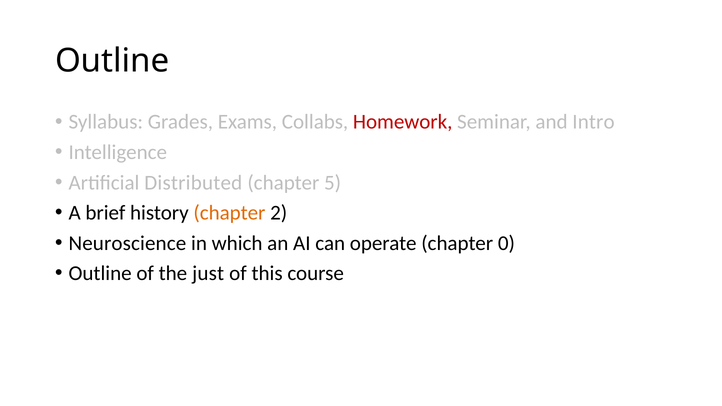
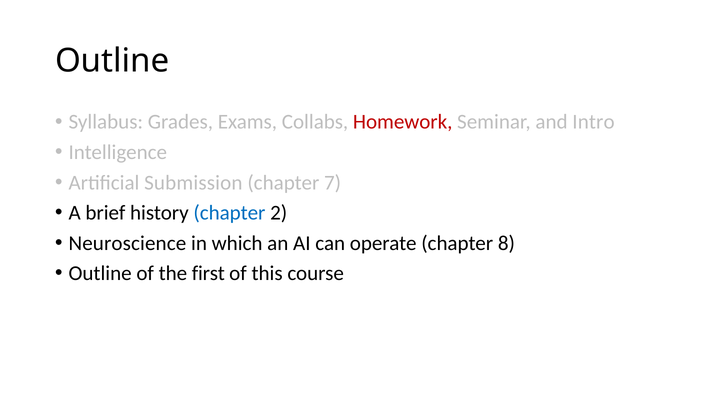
Distributed: Distributed -> Submission
5: 5 -> 7
chapter at (229, 213) colour: orange -> blue
0: 0 -> 8
just: just -> first
